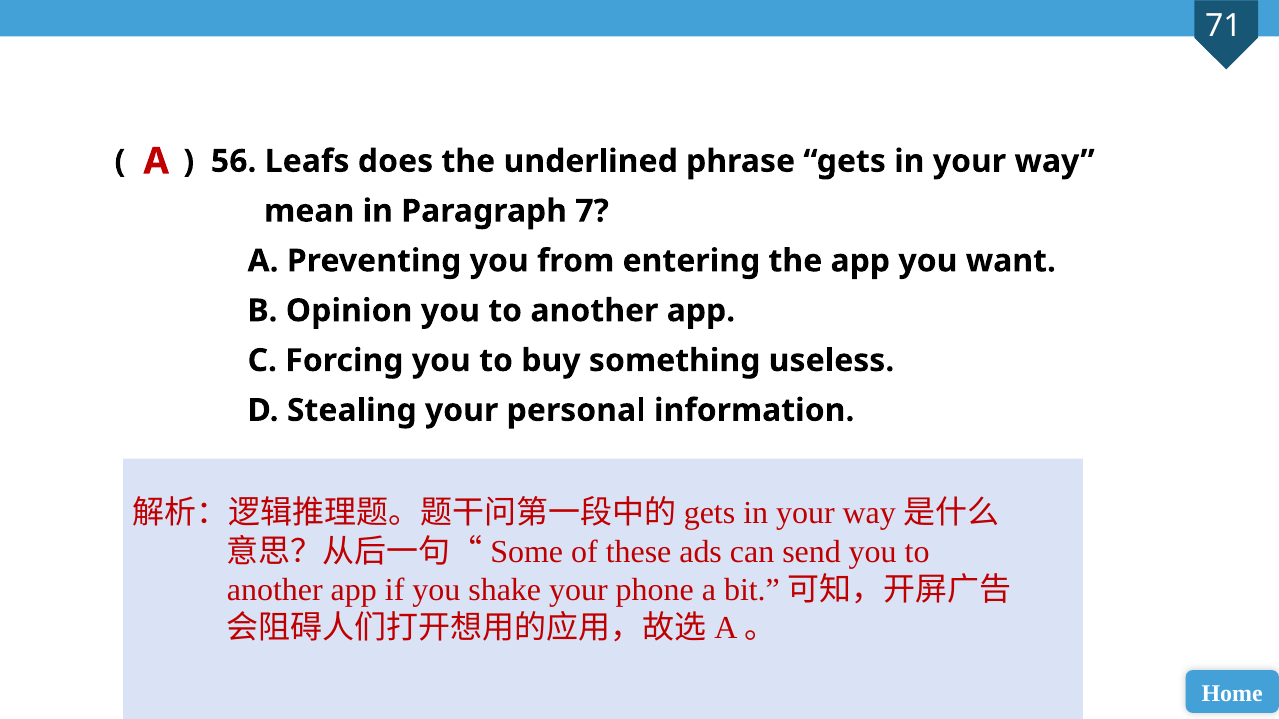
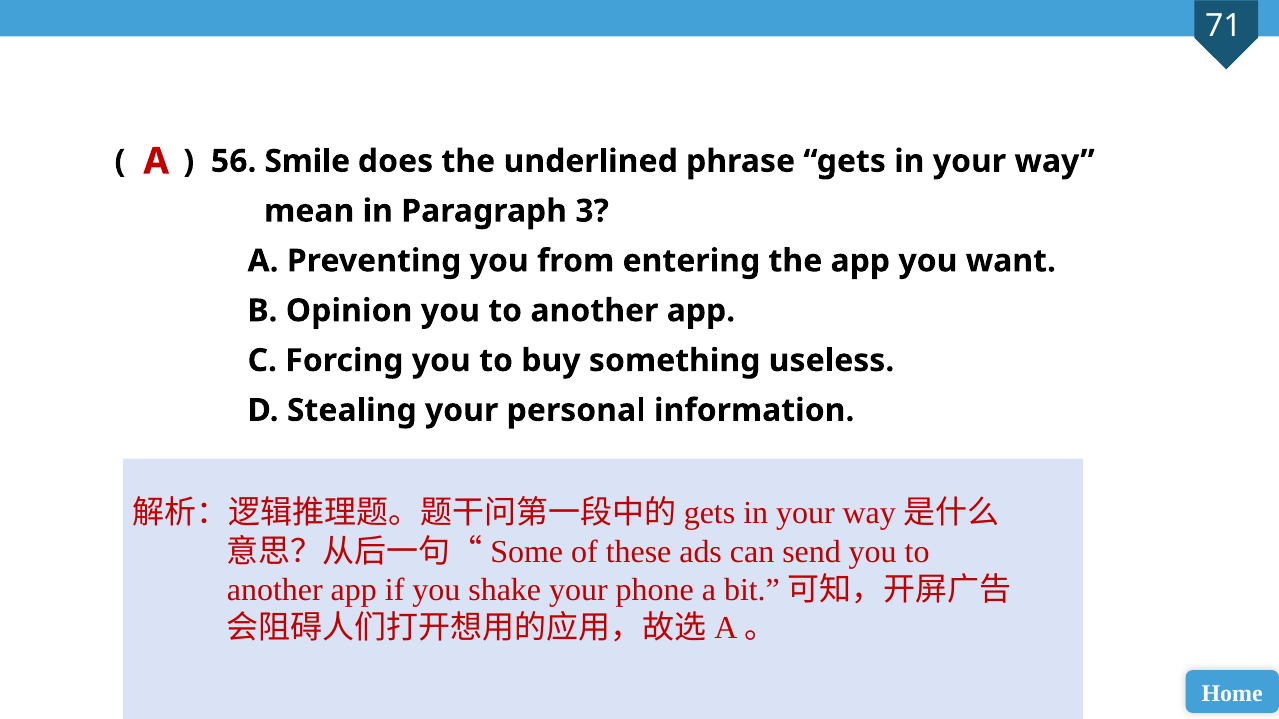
Leafs: Leafs -> Smile
7: 7 -> 3
